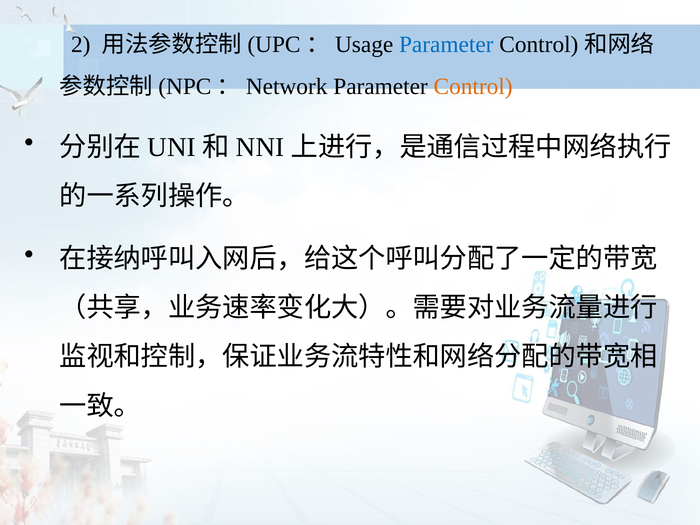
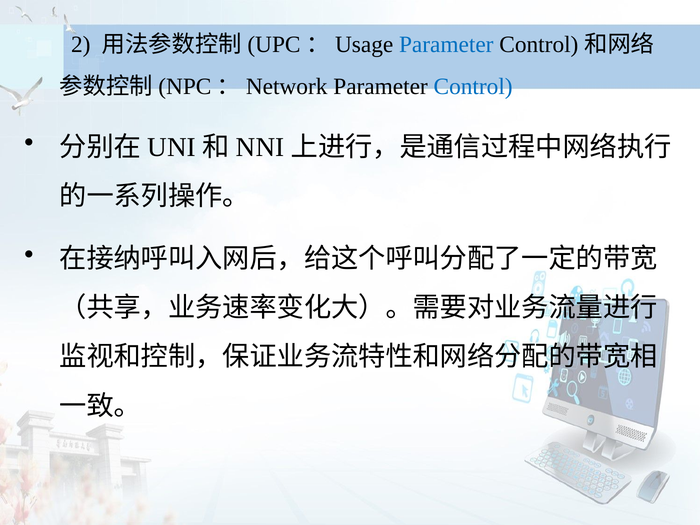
Control colour: orange -> blue
